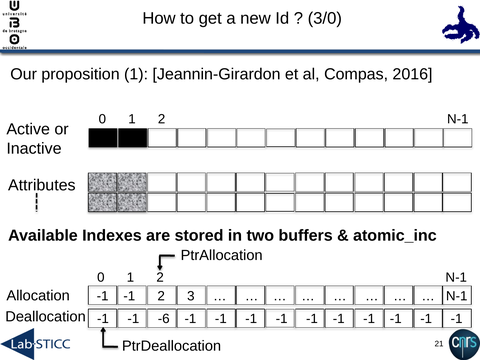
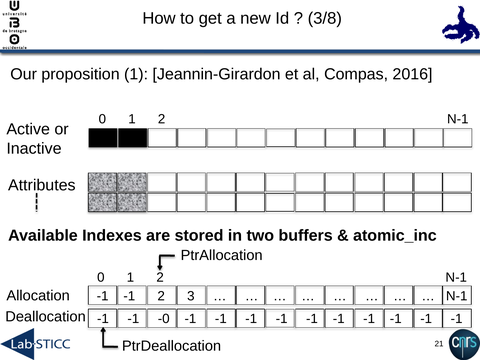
3/0: 3/0 -> 3/8
-6: -6 -> -0
